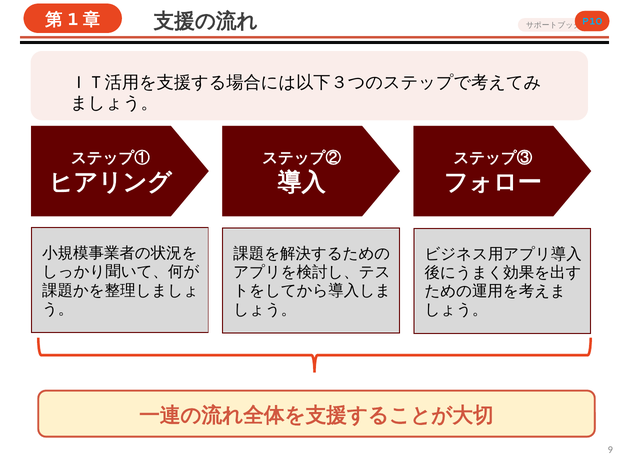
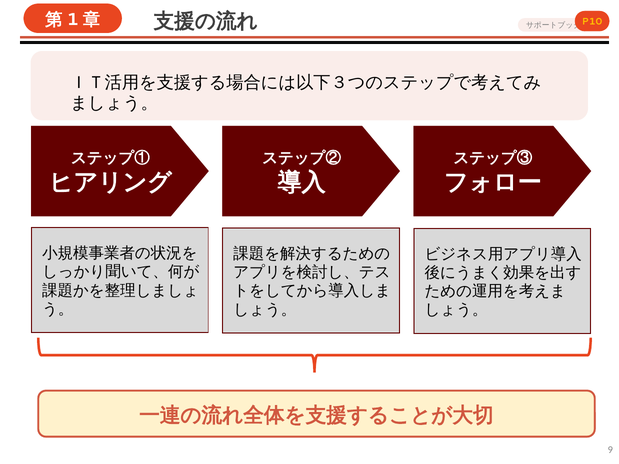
P10 colour: light blue -> yellow
